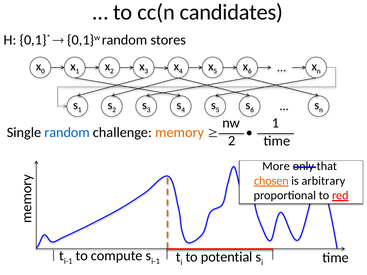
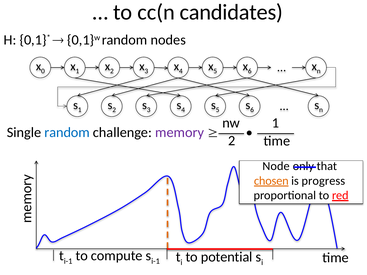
stores: stores -> nodes
memory colour: orange -> purple
More: More -> Node
arbitrary: arbitrary -> progress
